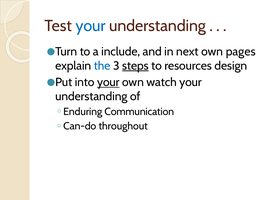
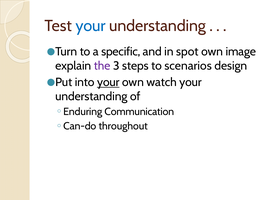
include: include -> specific
next: next -> spot
pages: pages -> image
the colour: blue -> purple
steps underline: present -> none
resources: resources -> scenarios
